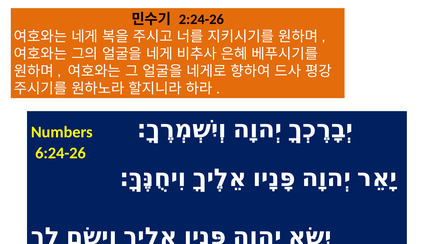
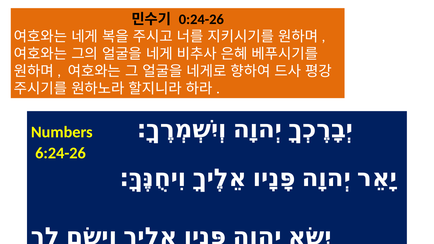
2:24-26: 2:24-26 -> 0:24-26
